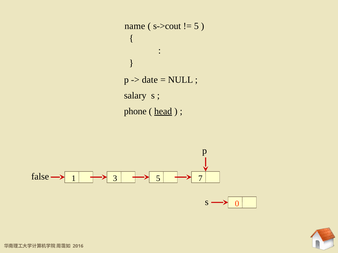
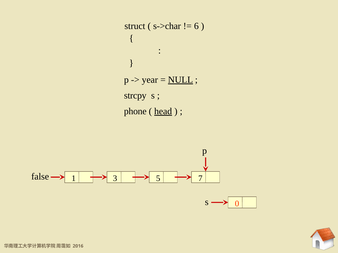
name: name -> struct
s->cout: s->cout -> s->char
5 at (196, 26): 5 -> 6
date: date -> year
NULL underline: none -> present
salary: salary -> strcpy
